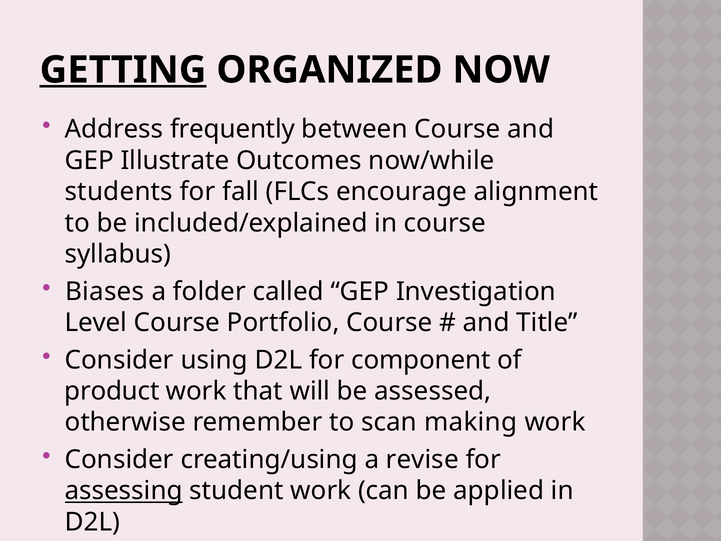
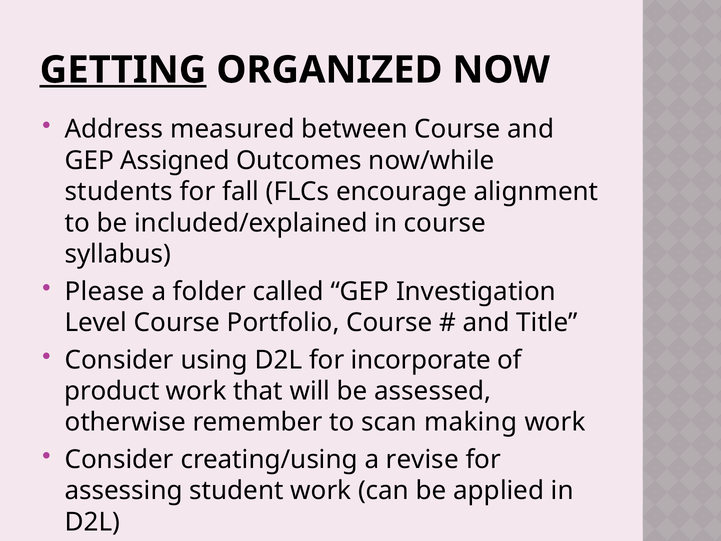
frequently: frequently -> measured
Illustrate: Illustrate -> Assigned
Biases: Biases -> Please
component: component -> incorporate
assessing underline: present -> none
